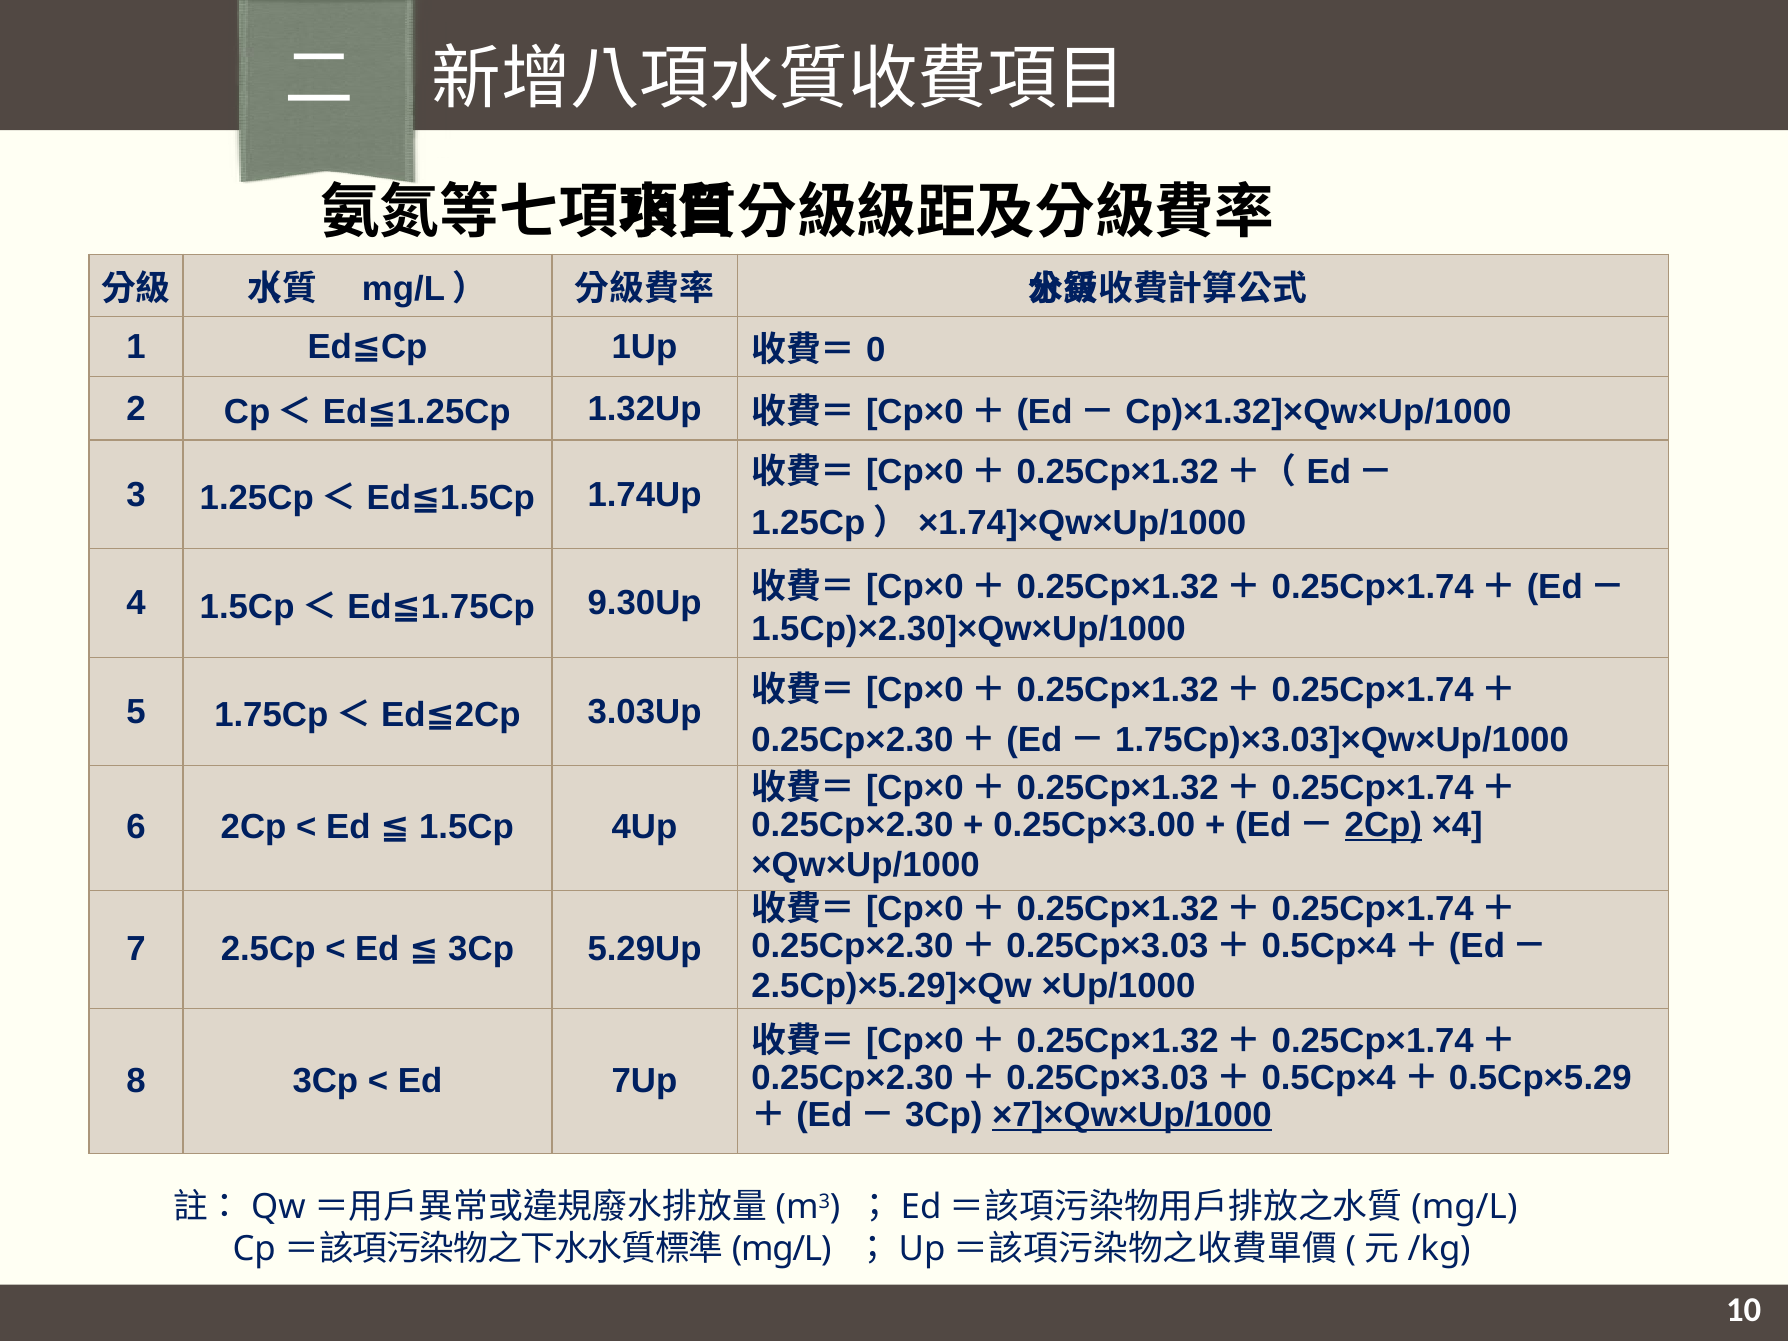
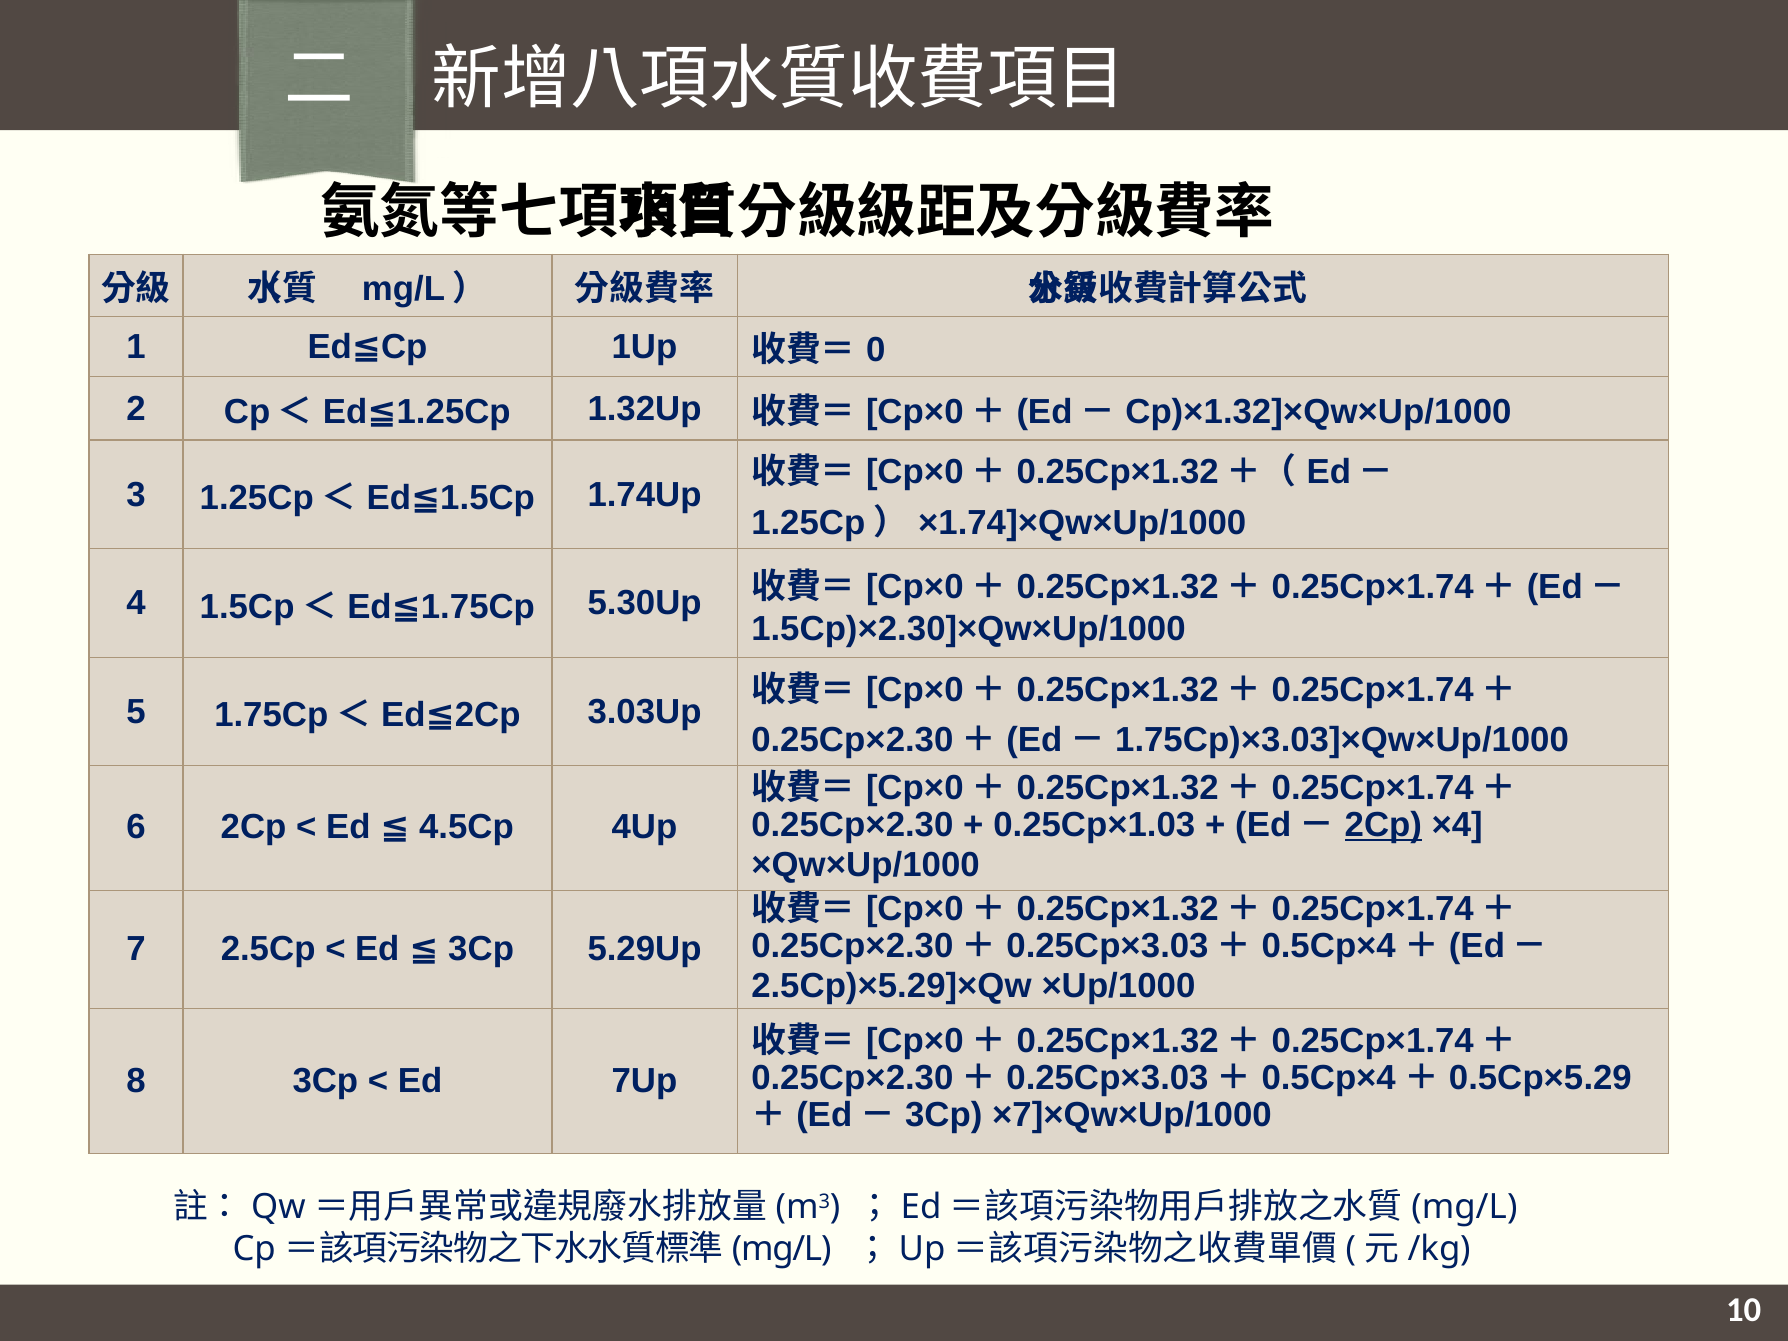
9.30Up: 9.30Up -> 5.30Up
0.25Cp×3.00: 0.25Cp×3.00 -> 0.25Cp×1.03
1.5Cp at (466, 827): 1.5Cp -> 4.5Cp
×7]×Qw×Up/1000 underline: present -> none
